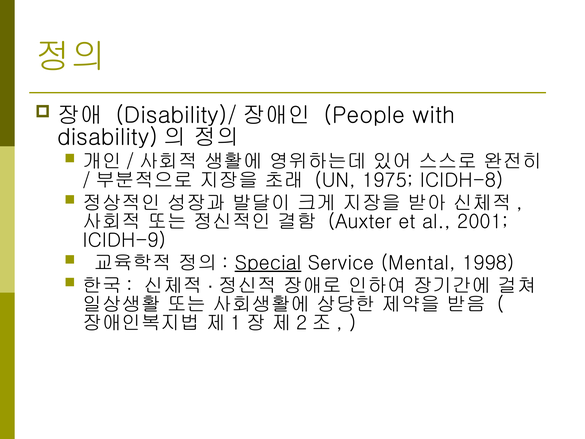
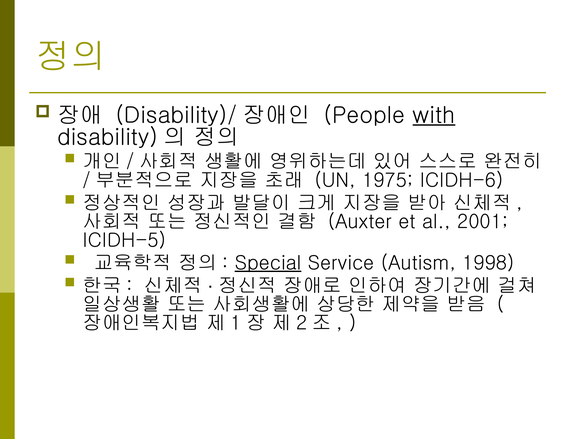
with underline: none -> present
ICIDH-8: ICIDH-8 -> ICIDH-6
ICIDH-9: ICIDH-9 -> ICIDH-5
Mental: Mental -> Autism
